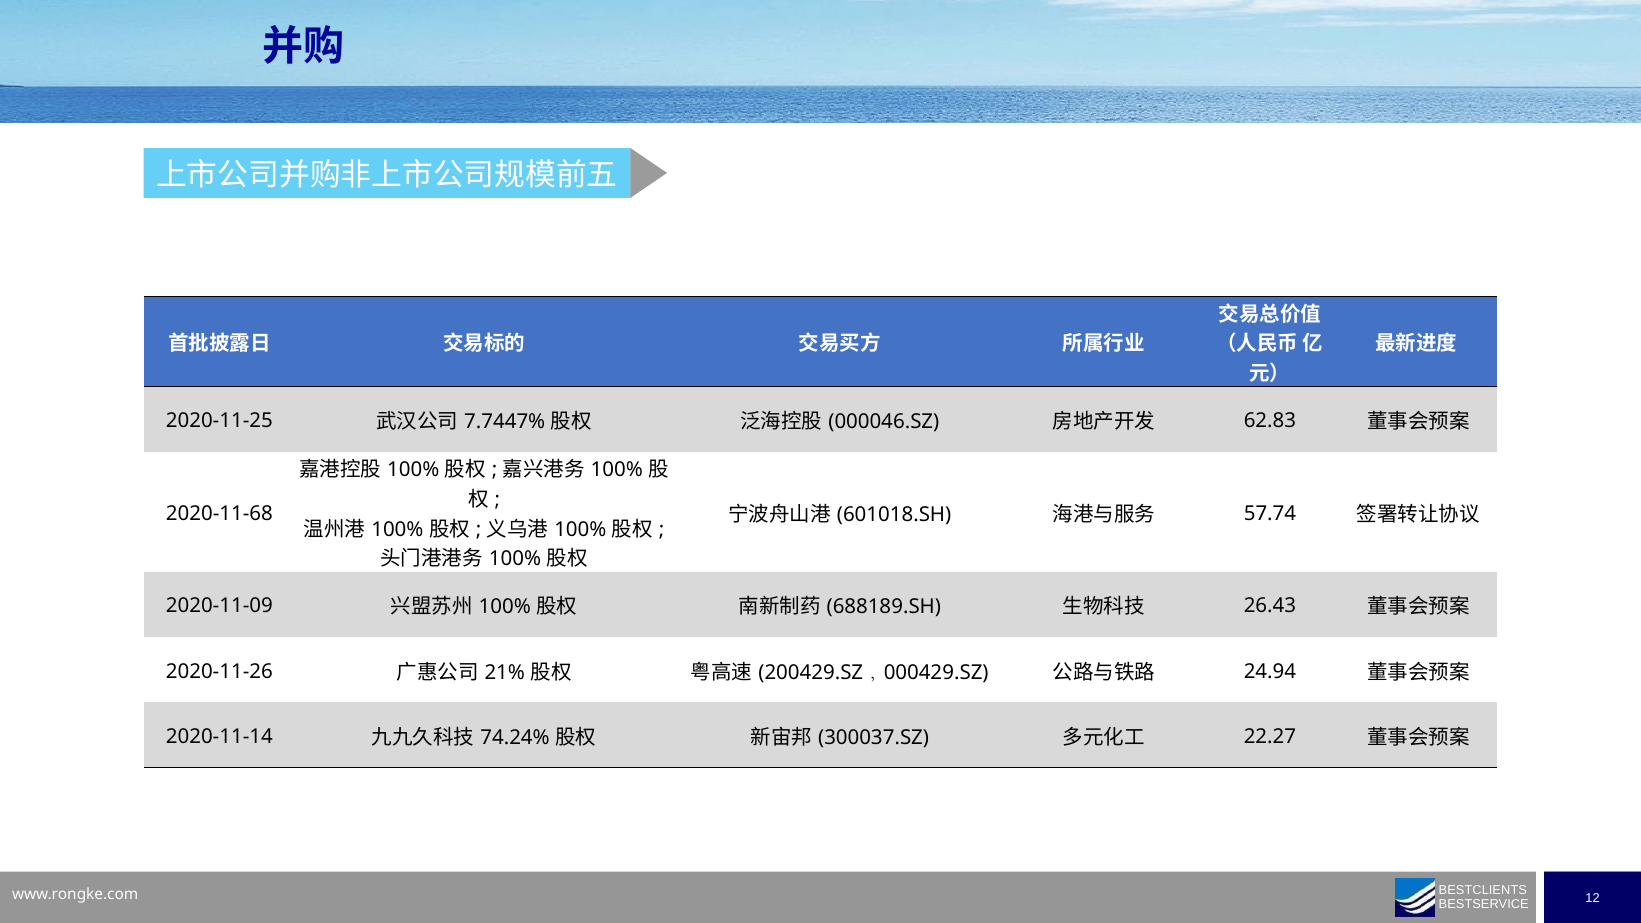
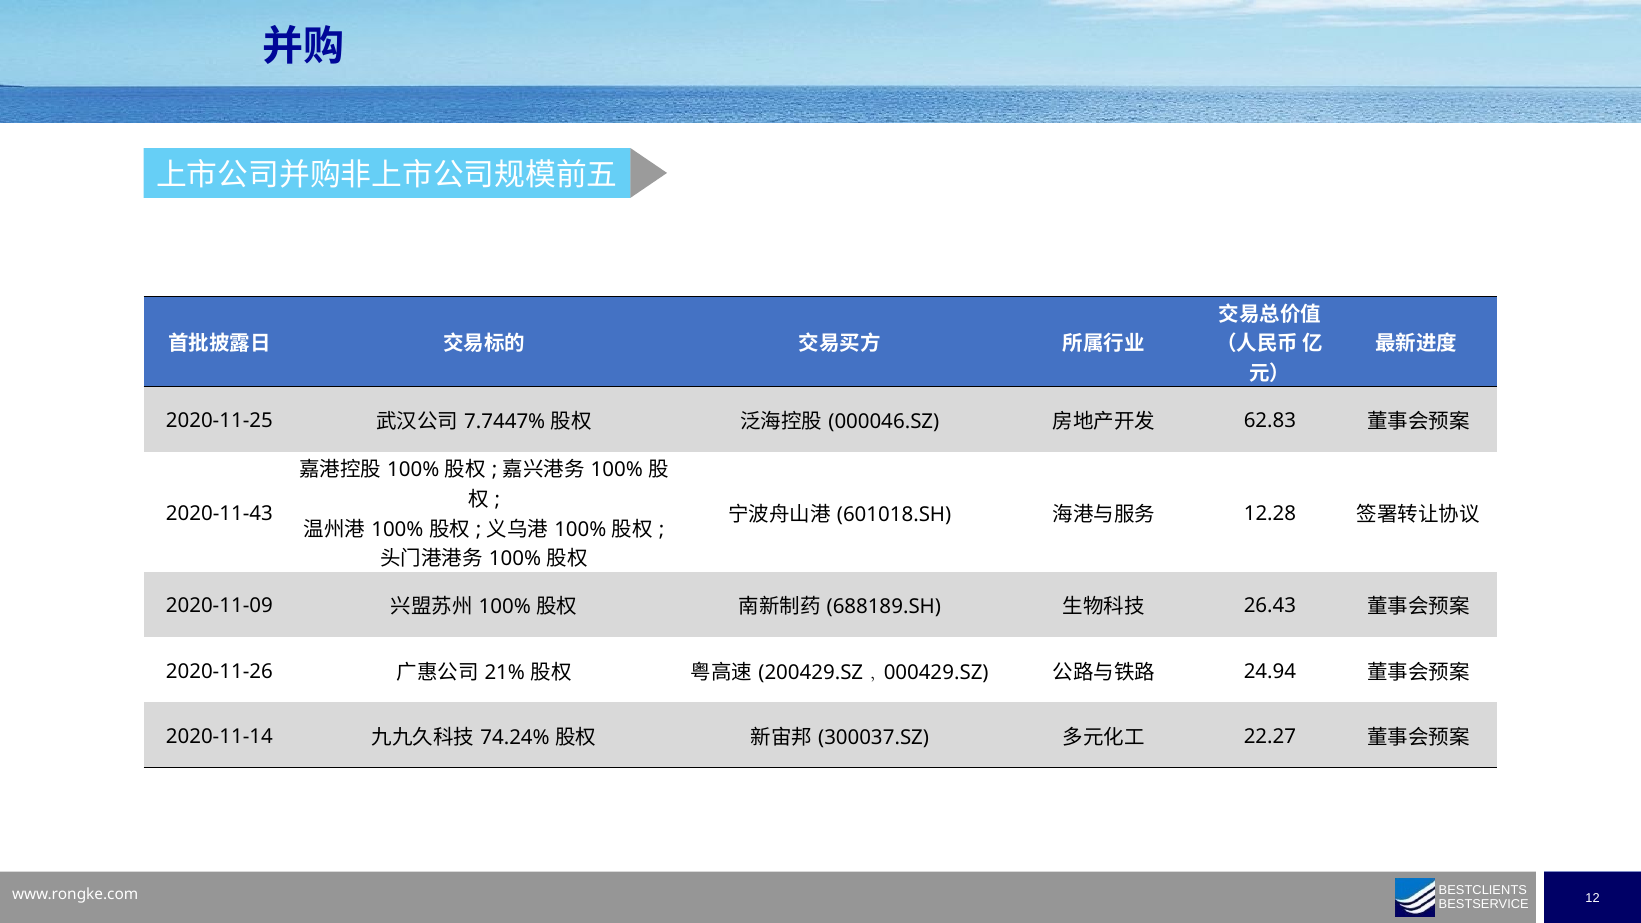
57.74: 57.74 -> 12.28
2020-11-68: 2020-11-68 -> 2020-11-43
